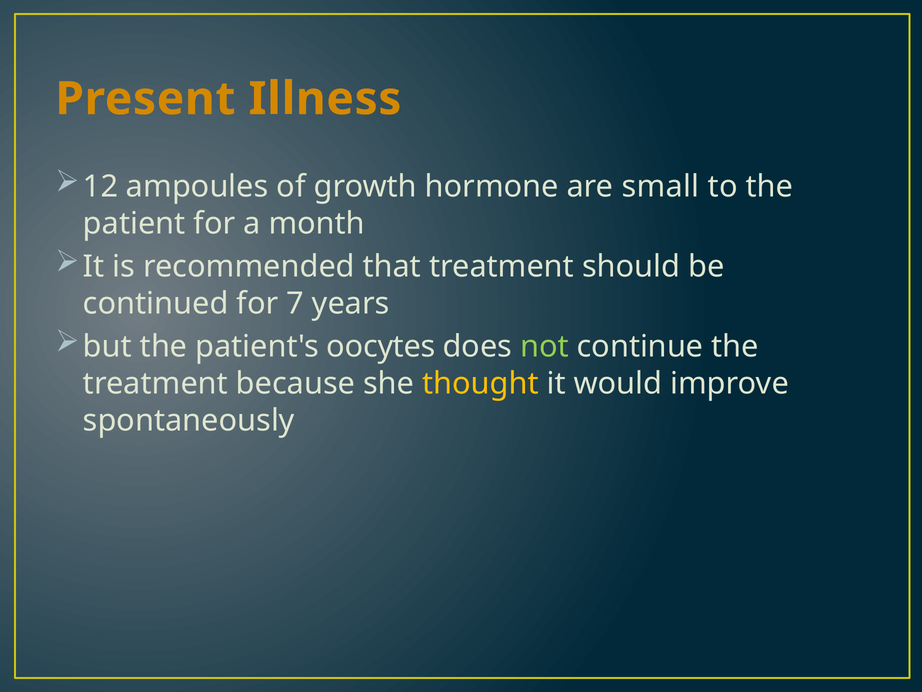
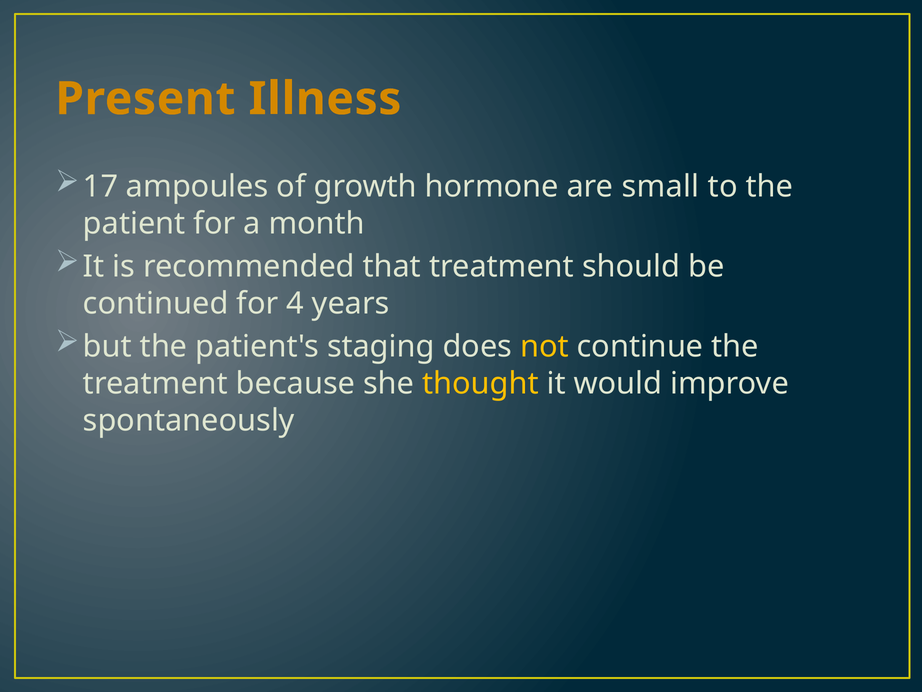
12: 12 -> 17
7: 7 -> 4
oocytes: oocytes -> staging
not colour: light green -> yellow
